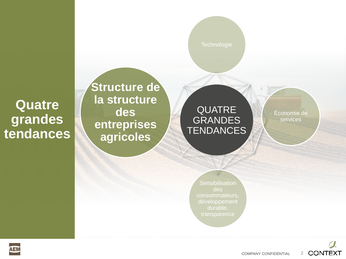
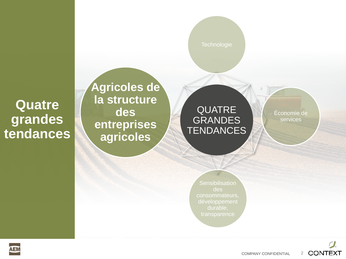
Structure at (117, 88): Structure -> Agricoles
